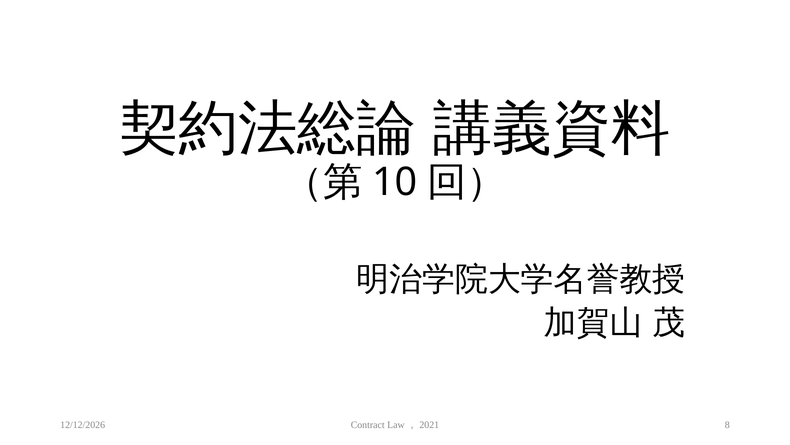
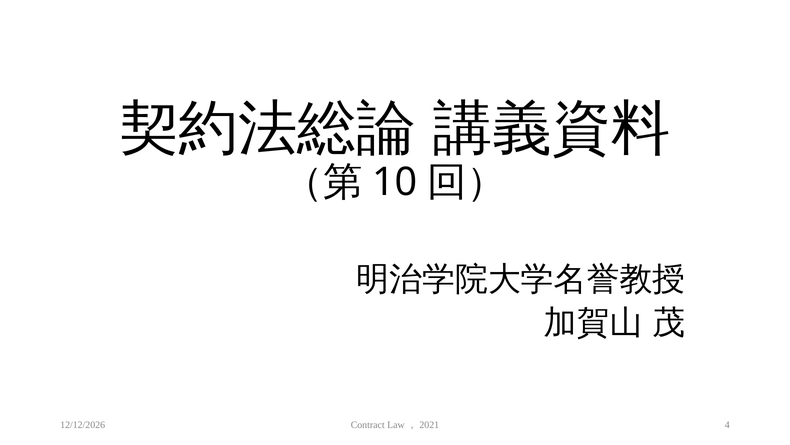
8: 8 -> 4
